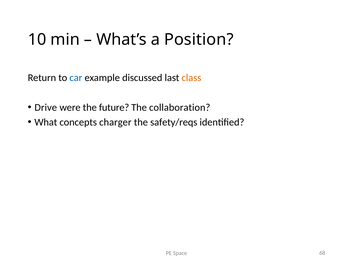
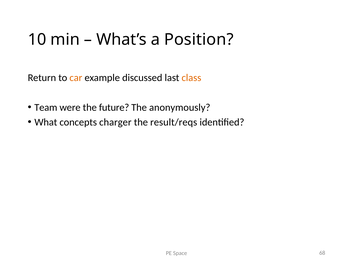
car colour: blue -> orange
Drive: Drive -> Team
collaboration: collaboration -> anonymously
safety/reqs: safety/reqs -> result/reqs
